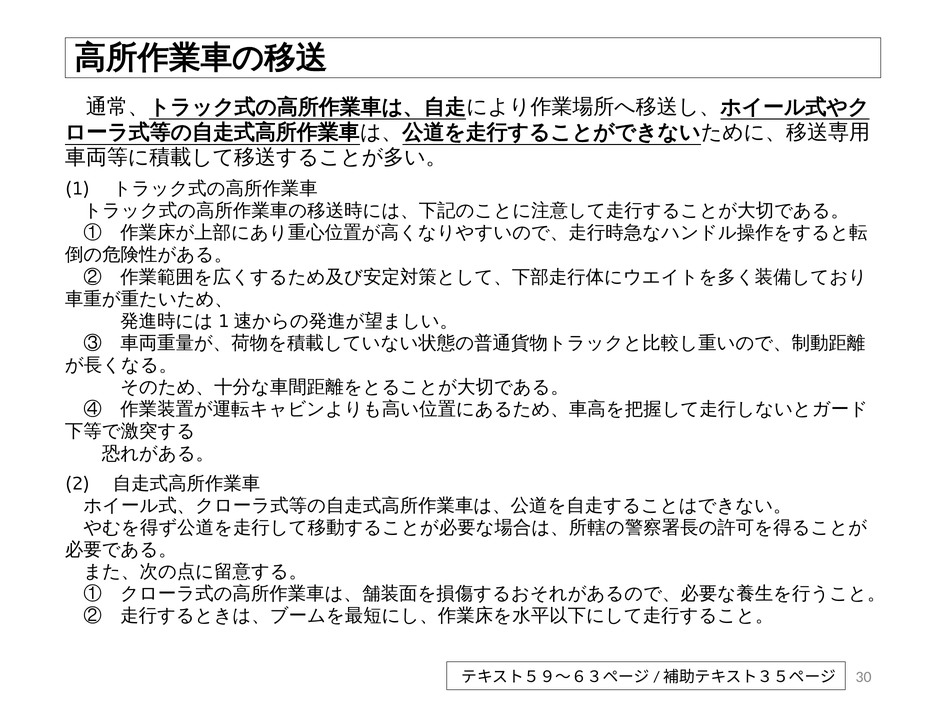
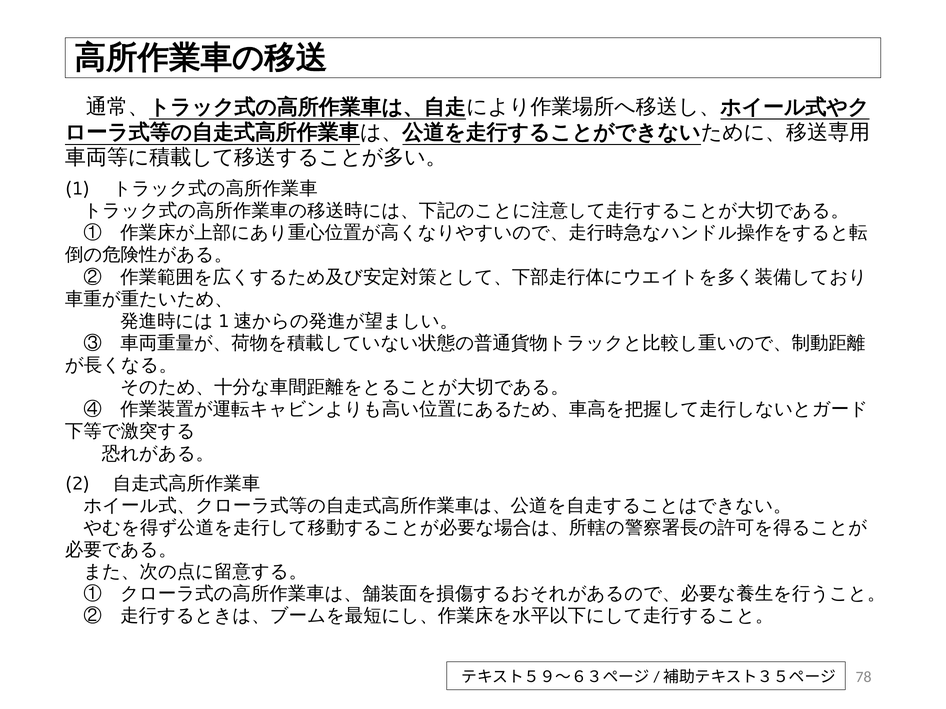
30: 30 -> 78
